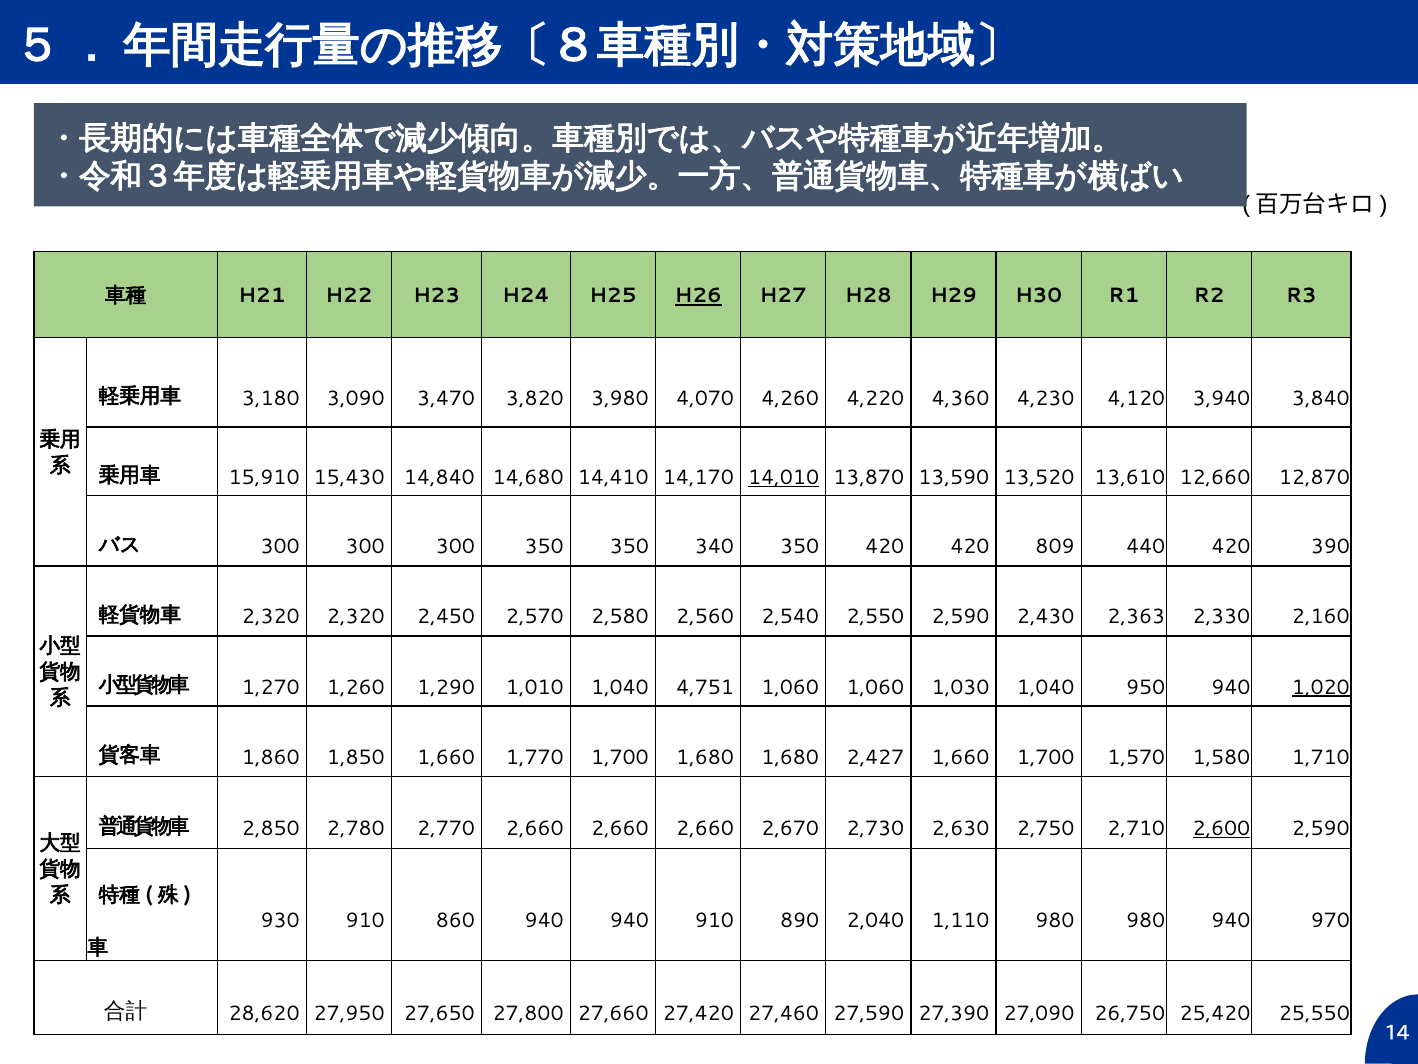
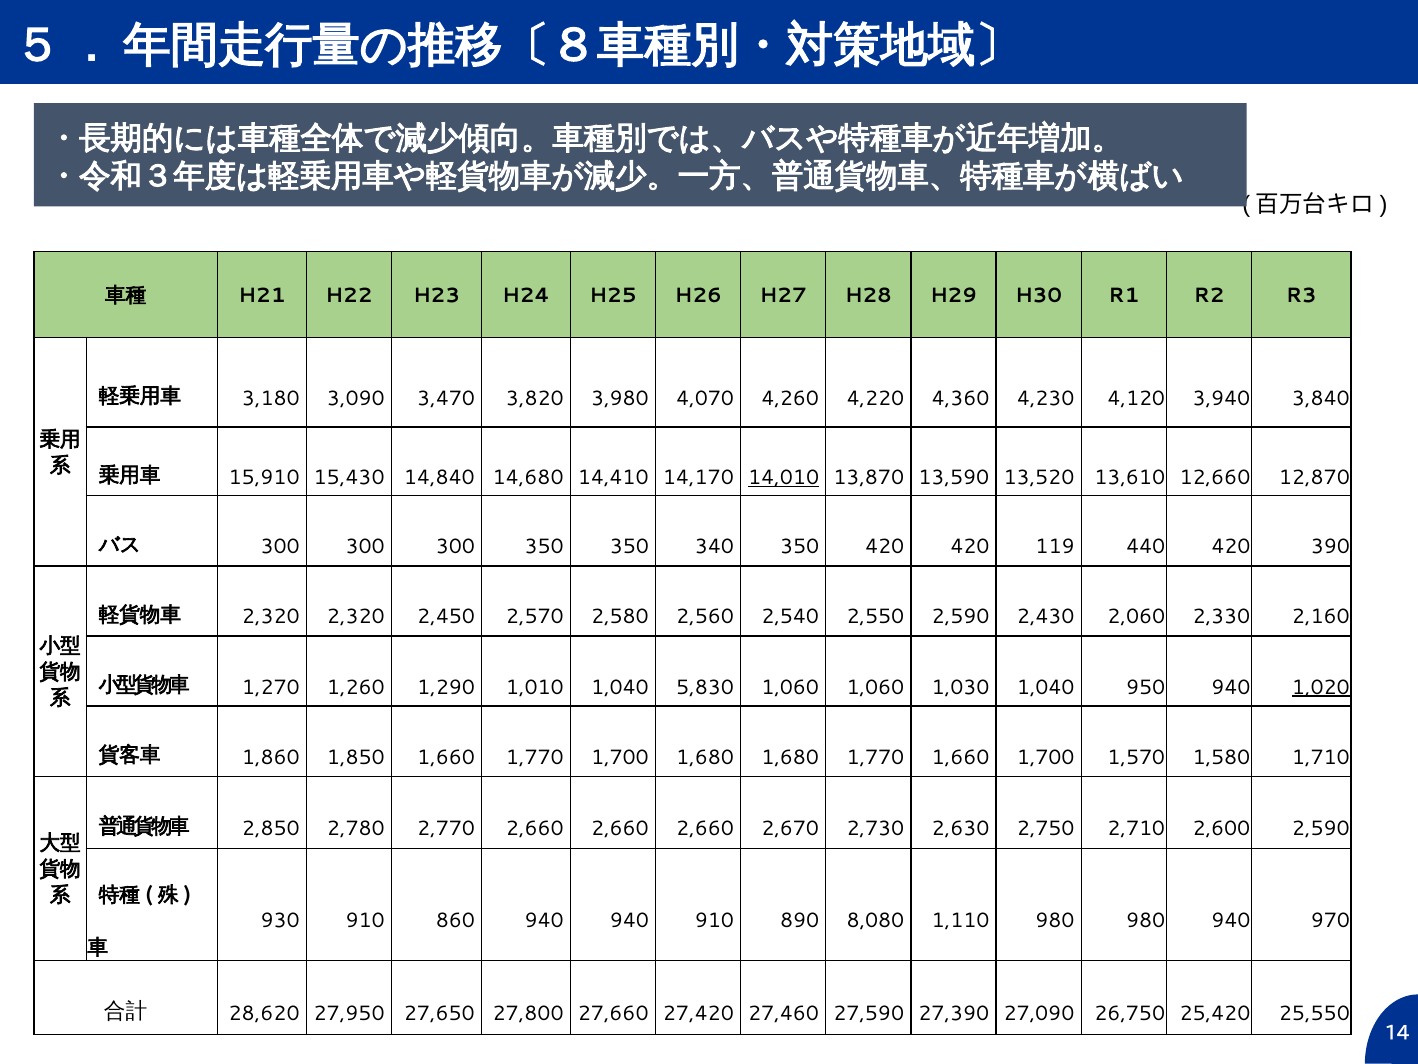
H26 underline: present -> none
809: 809 -> 119
2,363: 2,363 -> 2,060
4,751: 4,751 -> 5,830
1,680 2,427: 2,427 -> 1,770
2,600 underline: present -> none
2,040: 2,040 -> 8,080
